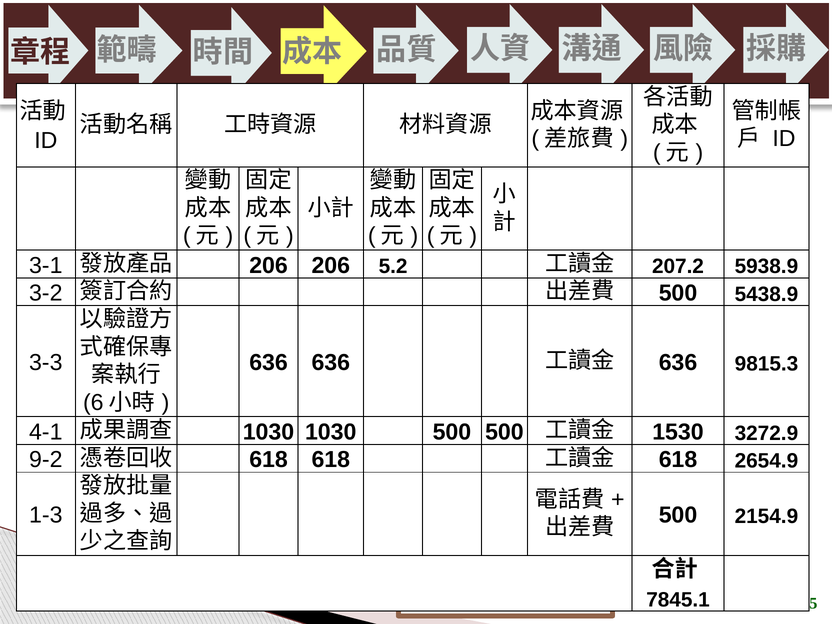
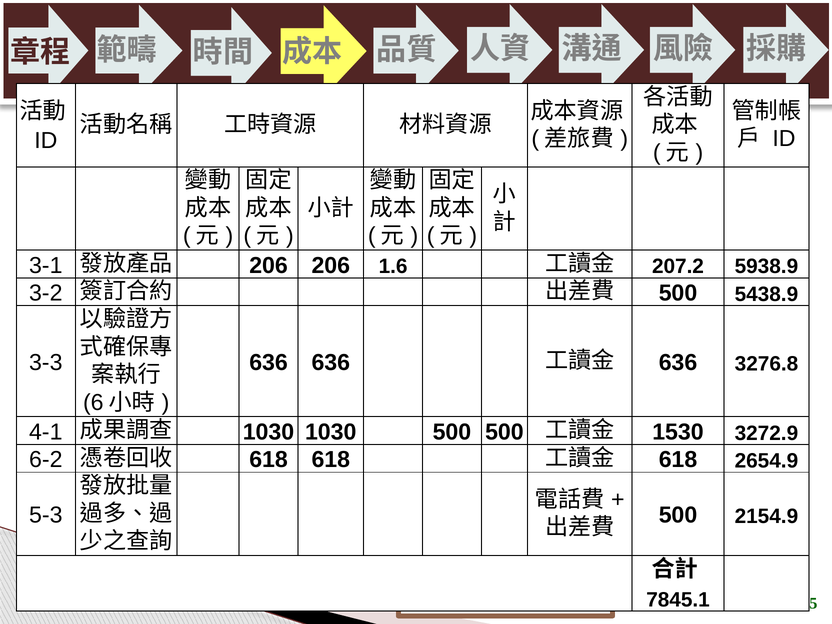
5.2: 5.2 -> 1.6
9815.3: 9815.3 -> 3276.8
9-2: 9-2 -> 6-2
1-3: 1-3 -> 5-3
